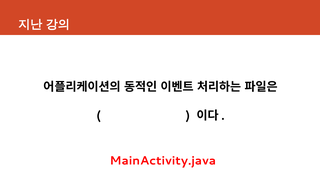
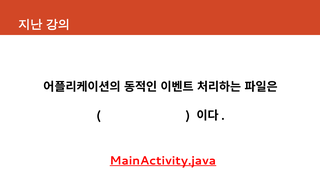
MainActivity.java underline: none -> present
